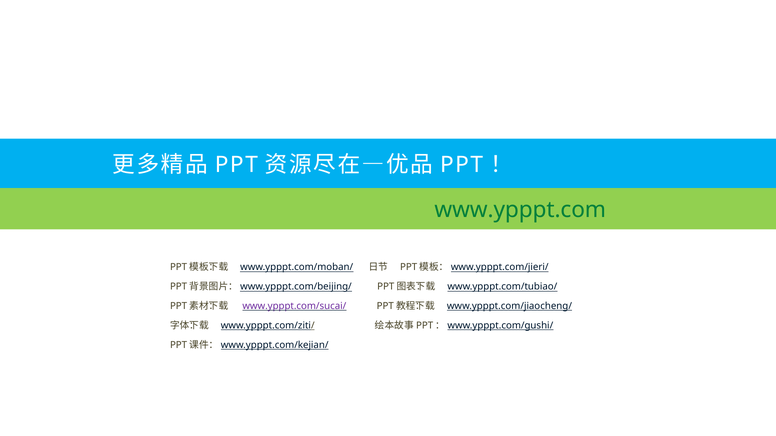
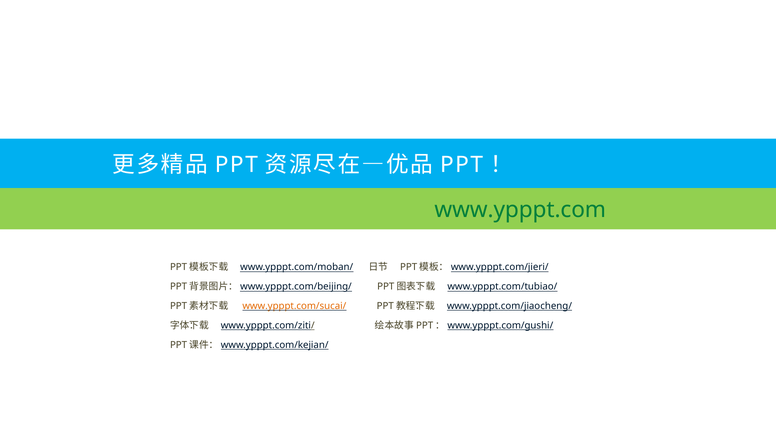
www.ypppt.com/sucai/ colour: purple -> orange
